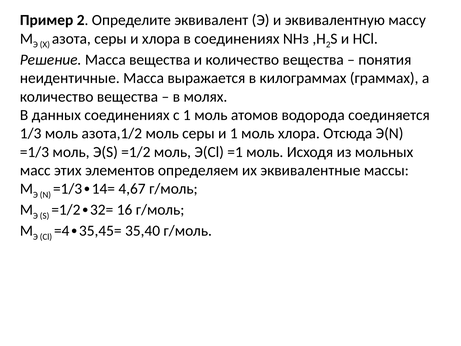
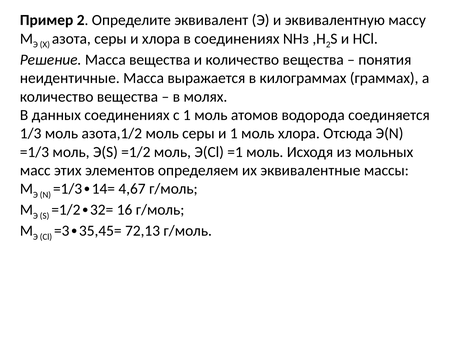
=4: =4 -> =3
35,40: 35,40 -> 72,13
